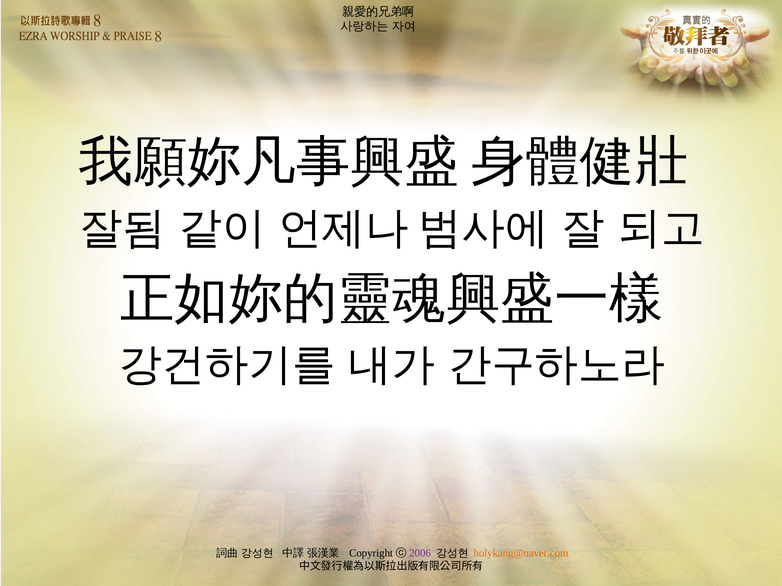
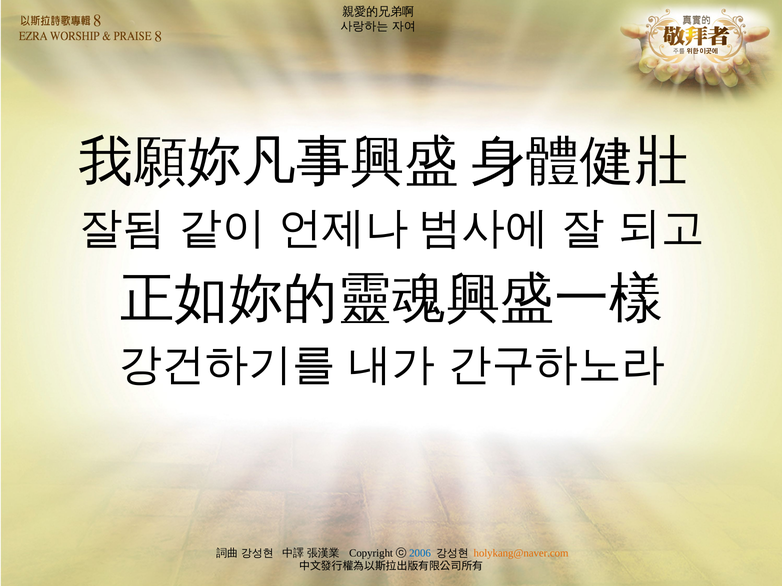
2006 colour: purple -> blue
